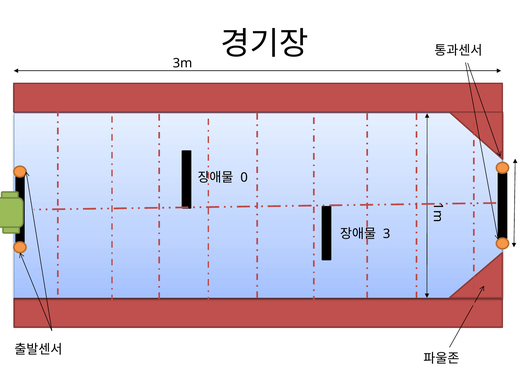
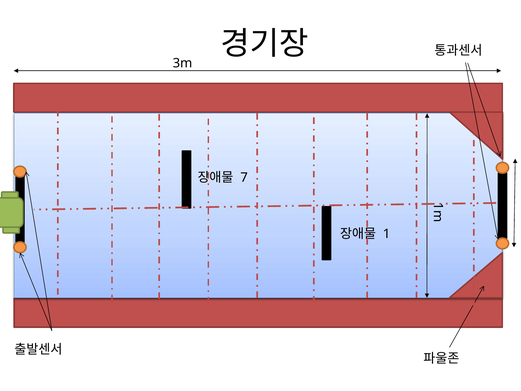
0: 0 -> 7
3 at (387, 234): 3 -> 1
